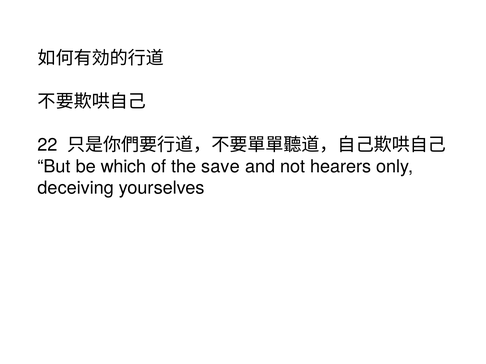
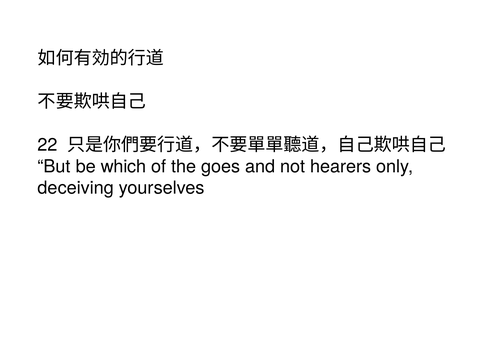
save: save -> goes
